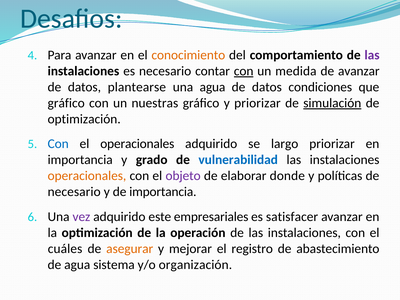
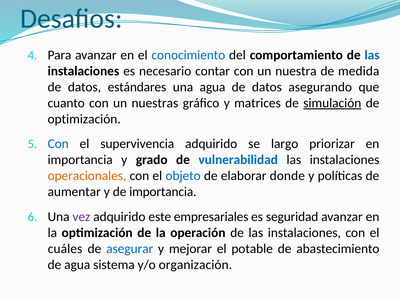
conocimiento colour: orange -> blue
las at (372, 55) colour: purple -> blue
con at (244, 71) underline: present -> none
medida: medida -> nuestra
de avanzar: avanzar -> medida
plantearse: plantearse -> estándares
condiciones: condiciones -> asegurando
gráfico at (66, 103): gráfico -> cuanto
y priorizar: priorizar -> matrices
el operacionales: operacionales -> supervivencia
objeto colour: purple -> blue
necesario at (74, 192): necesario -> aumentar
satisfacer: satisfacer -> seguridad
asegurar colour: orange -> blue
registro: registro -> potable
